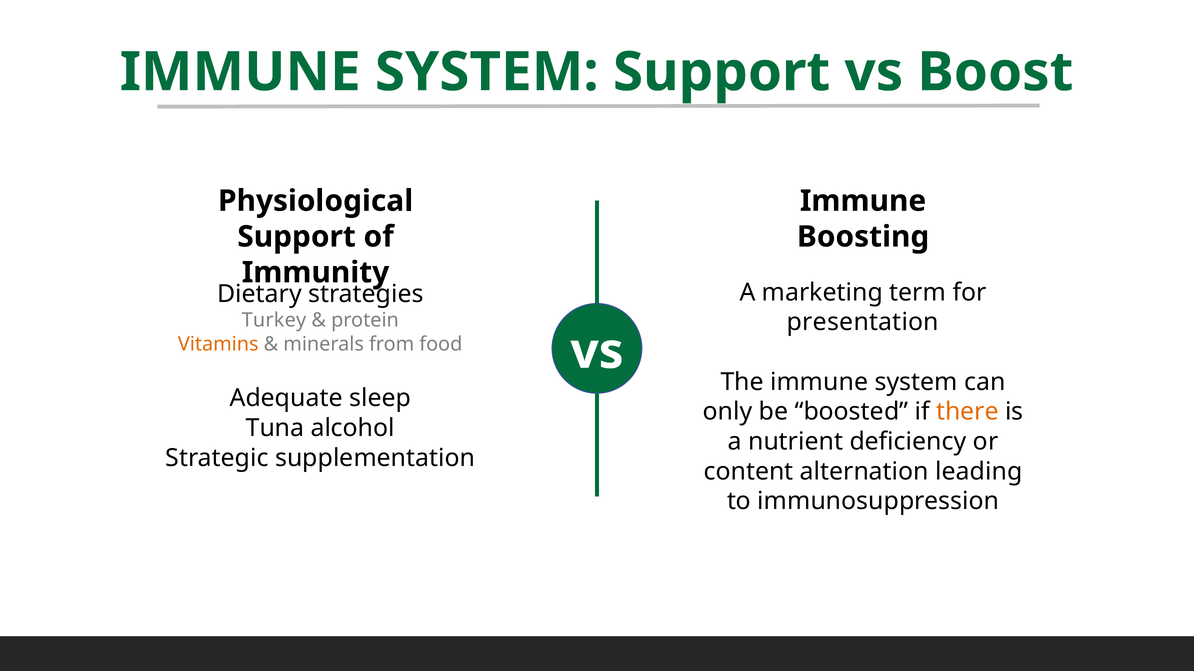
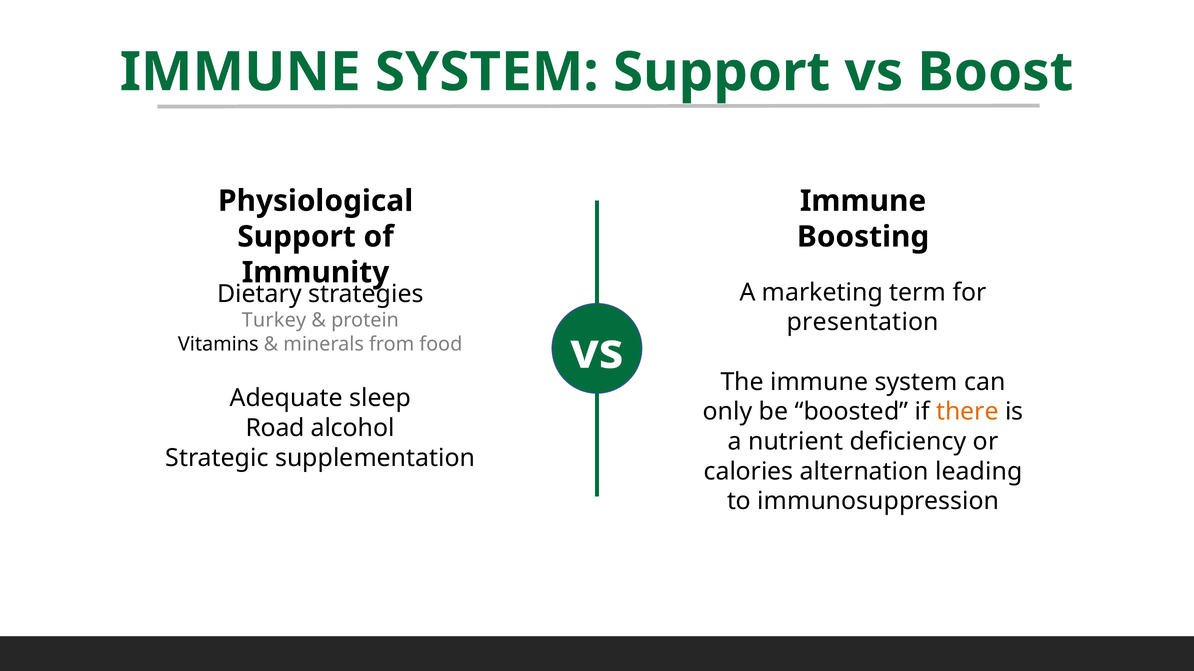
Vitamins colour: orange -> black
Tuna: Tuna -> Road
content: content -> calories
